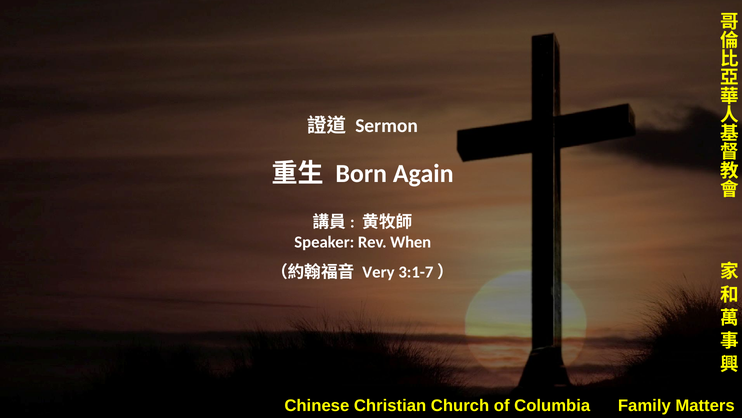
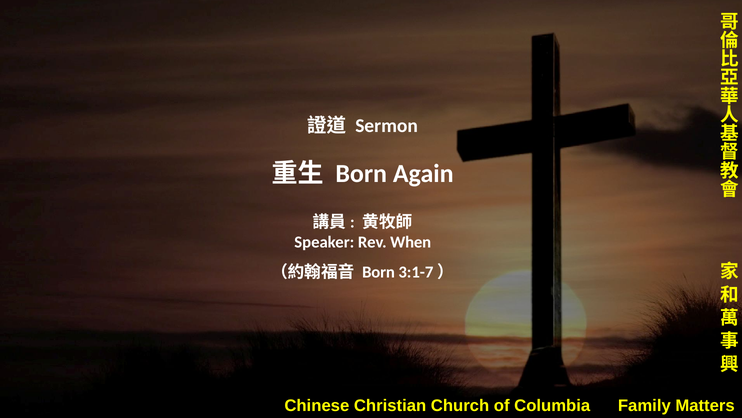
Very at (378, 272): Very -> Born
